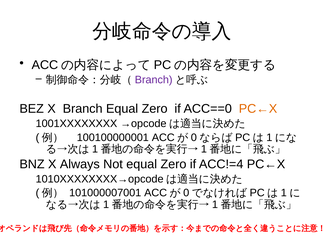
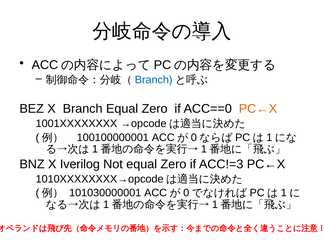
Branch at (154, 80) colour: purple -> blue
Always: Always -> Iverilog
ACC!=4: ACC!=4 -> ACC!=3
101000007001: 101000007001 -> 101030000001
